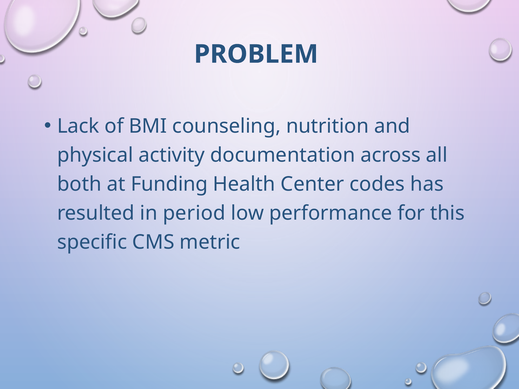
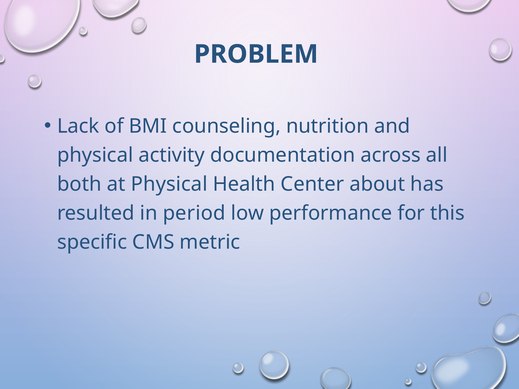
at Funding: Funding -> Physical
codes: codes -> about
